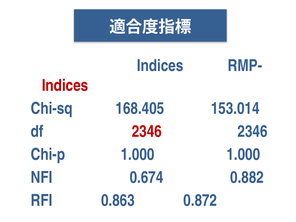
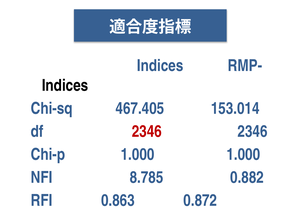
Indices at (65, 85) colour: red -> black
168.405: 168.405 -> 467.405
0.674: 0.674 -> 8.785
